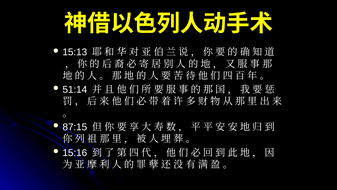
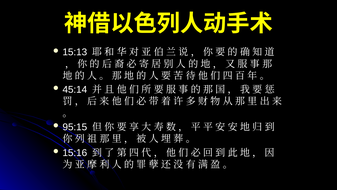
51:14: 51:14 -> 45:14
87:15: 87:15 -> 95:15
